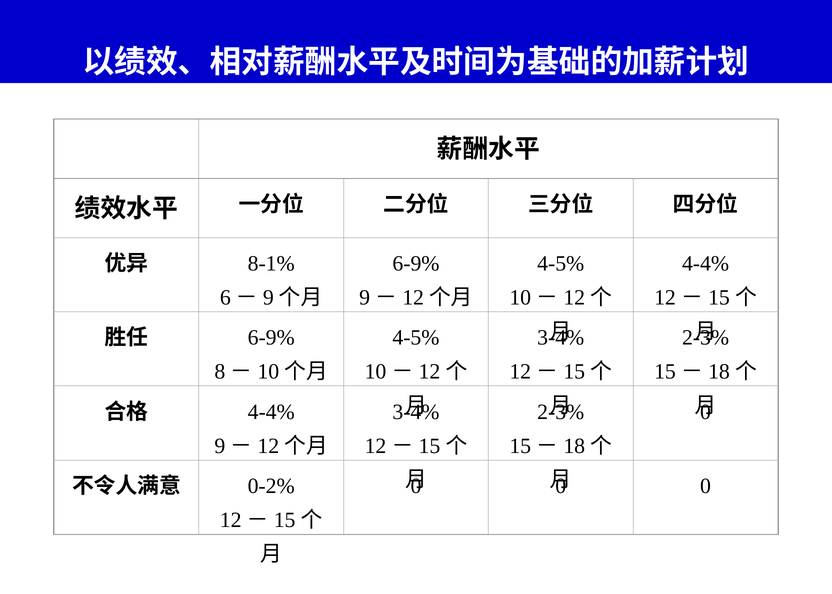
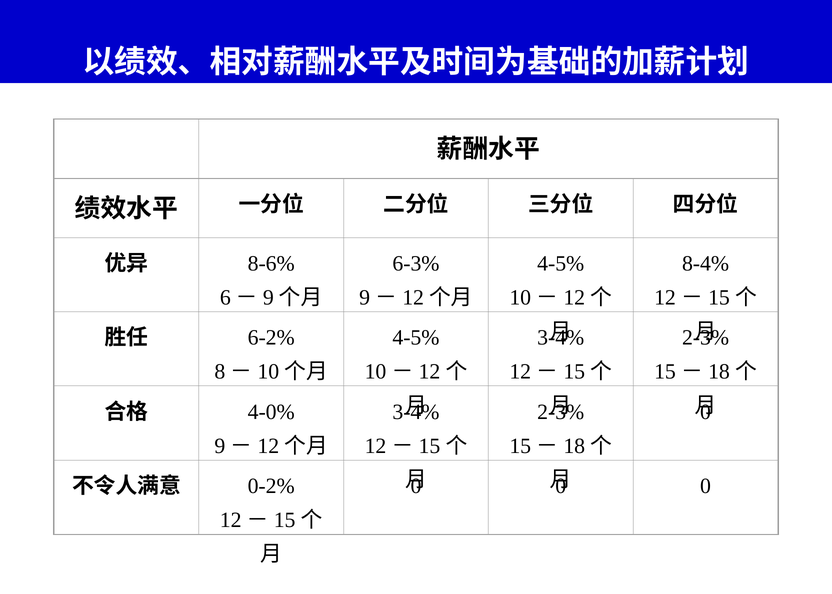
6-9% at (416, 264): 6-9% -> 6-3%
4-4% at (706, 264): 4-4% -> 8-4%
8-1%: 8-1% -> 8-6%
6-9% at (271, 338): 6-9% -> 6-2%
4-4% at (271, 412): 4-4% -> 4-0%
